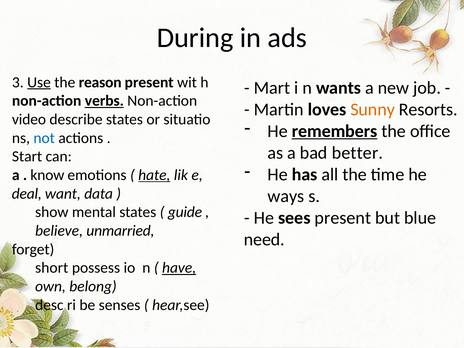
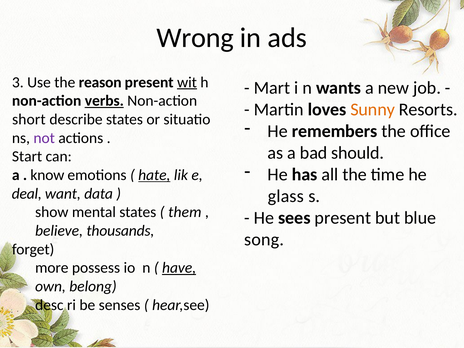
During: During -> Wrong
Use underline: present -> none
wit underline: none -> present
video: video -> short
remembers underline: present -> none
not colour: blue -> purple
better: better -> should
ways: ways -> glass
guide: guide -> them
unmarried: unmarried -> thousands
need: need -> song
short: short -> more
